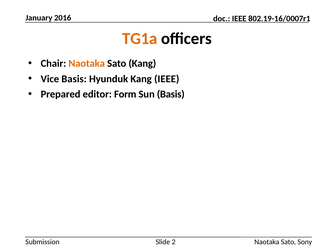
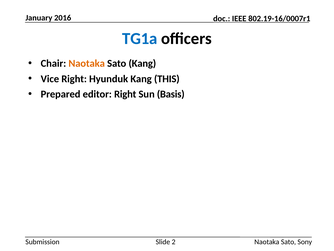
TG1a colour: orange -> blue
Vice Basis: Basis -> Right
Kang IEEE: IEEE -> THIS
editor Form: Form -> Right
